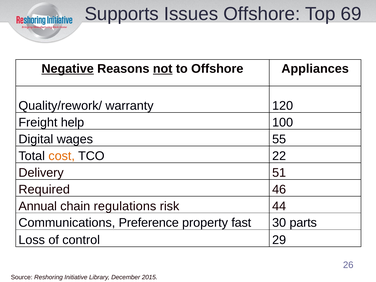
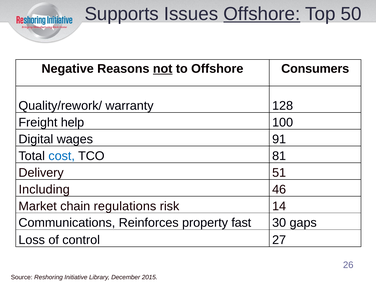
Offshore at (262, 14) underline: none -> present
69: 69 -> 50
Negative underline: present -> none
Appliances: Appliances -> Consumers
120: 120 -> 128
55: 55 -> 91
cost colour: orange -> blue
22: 22 -> 81
Required: Required -> Including
Annual: Annual -> Market
44: 44 -> 14
Preference: Preference -> Reinforces
parts: parts -> gaps
29: 29 -> 27
